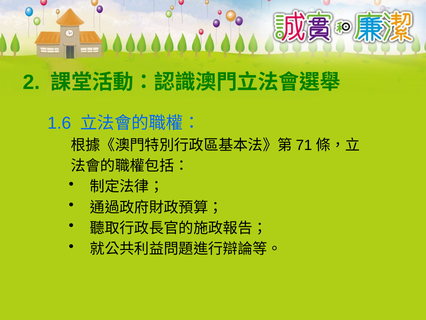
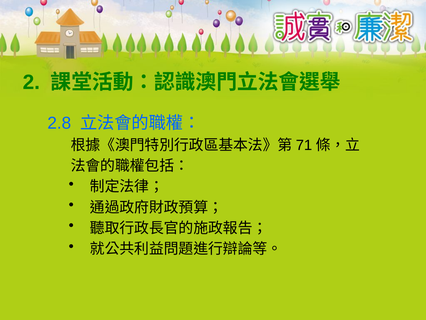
1.6: 1.6 -> 2.8
